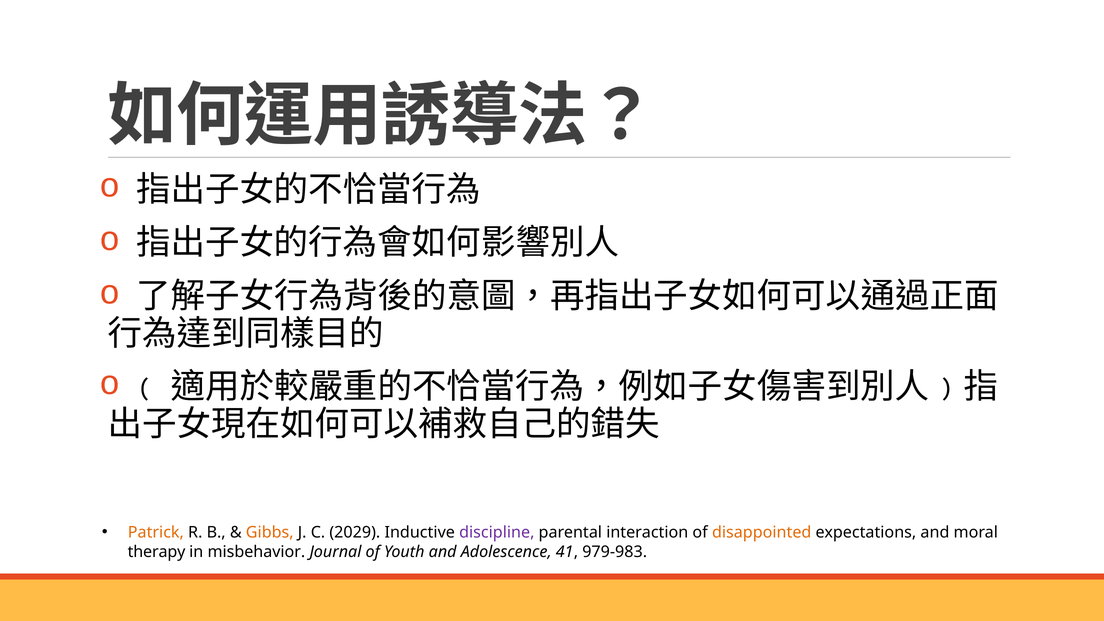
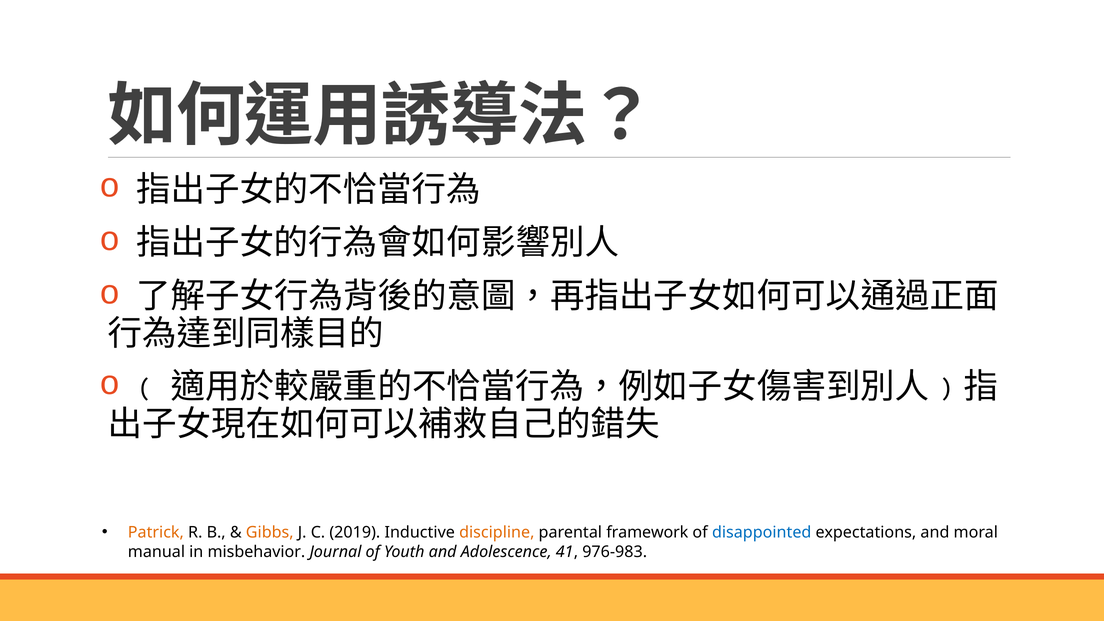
2029: 2029 -> 2019
discipline colour: purple -> orange
interaction: interaction -> framework
disappointed colour: orange -> blue
therapy: therapy -> manual
979-983: 979-983 -> 976-983
